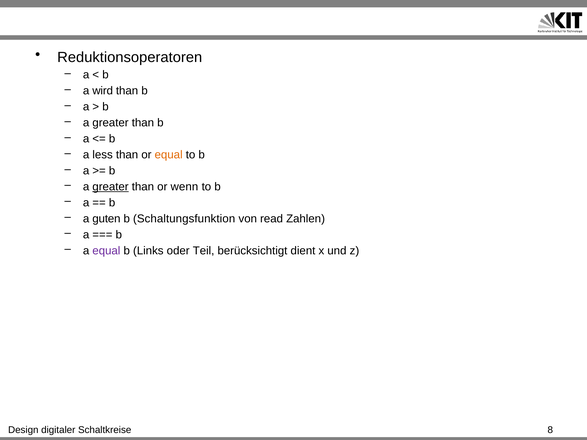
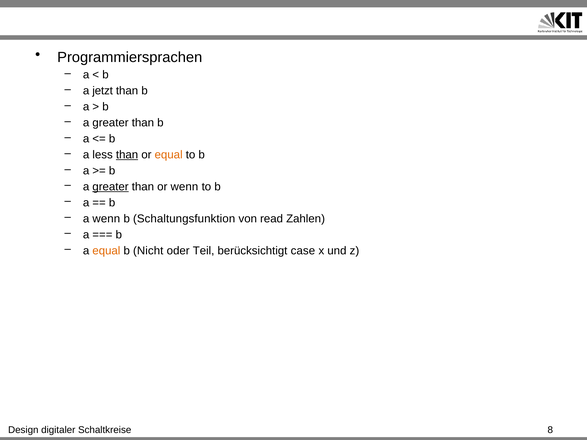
Reduktionsoperatoren: Reduktionsoperatoren -> Programmiersprachen
wird: wird -> jetzt
than at (127, 155) underline: none -> present
a guten: guten -> wenn
equal at (106, 251) colour: purple -> orange
Links: Links -> Nicht
dient: dient -> case
